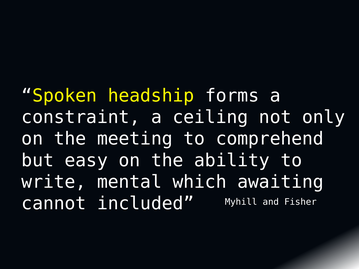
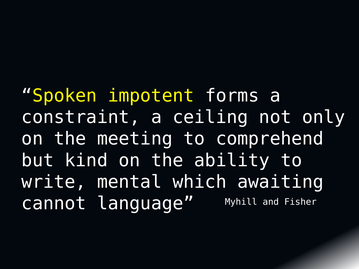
headship: headship -> impotent
easy: easy -> kind
included: included -> language
